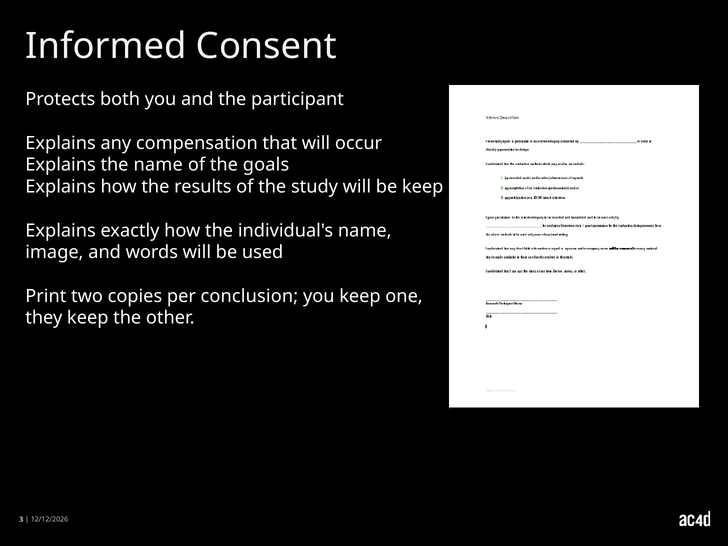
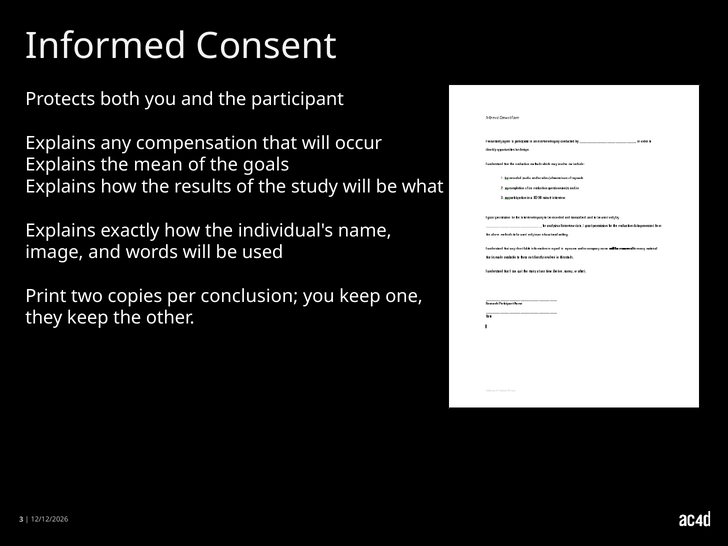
the name: name -> mean
be keep: keep -> what
